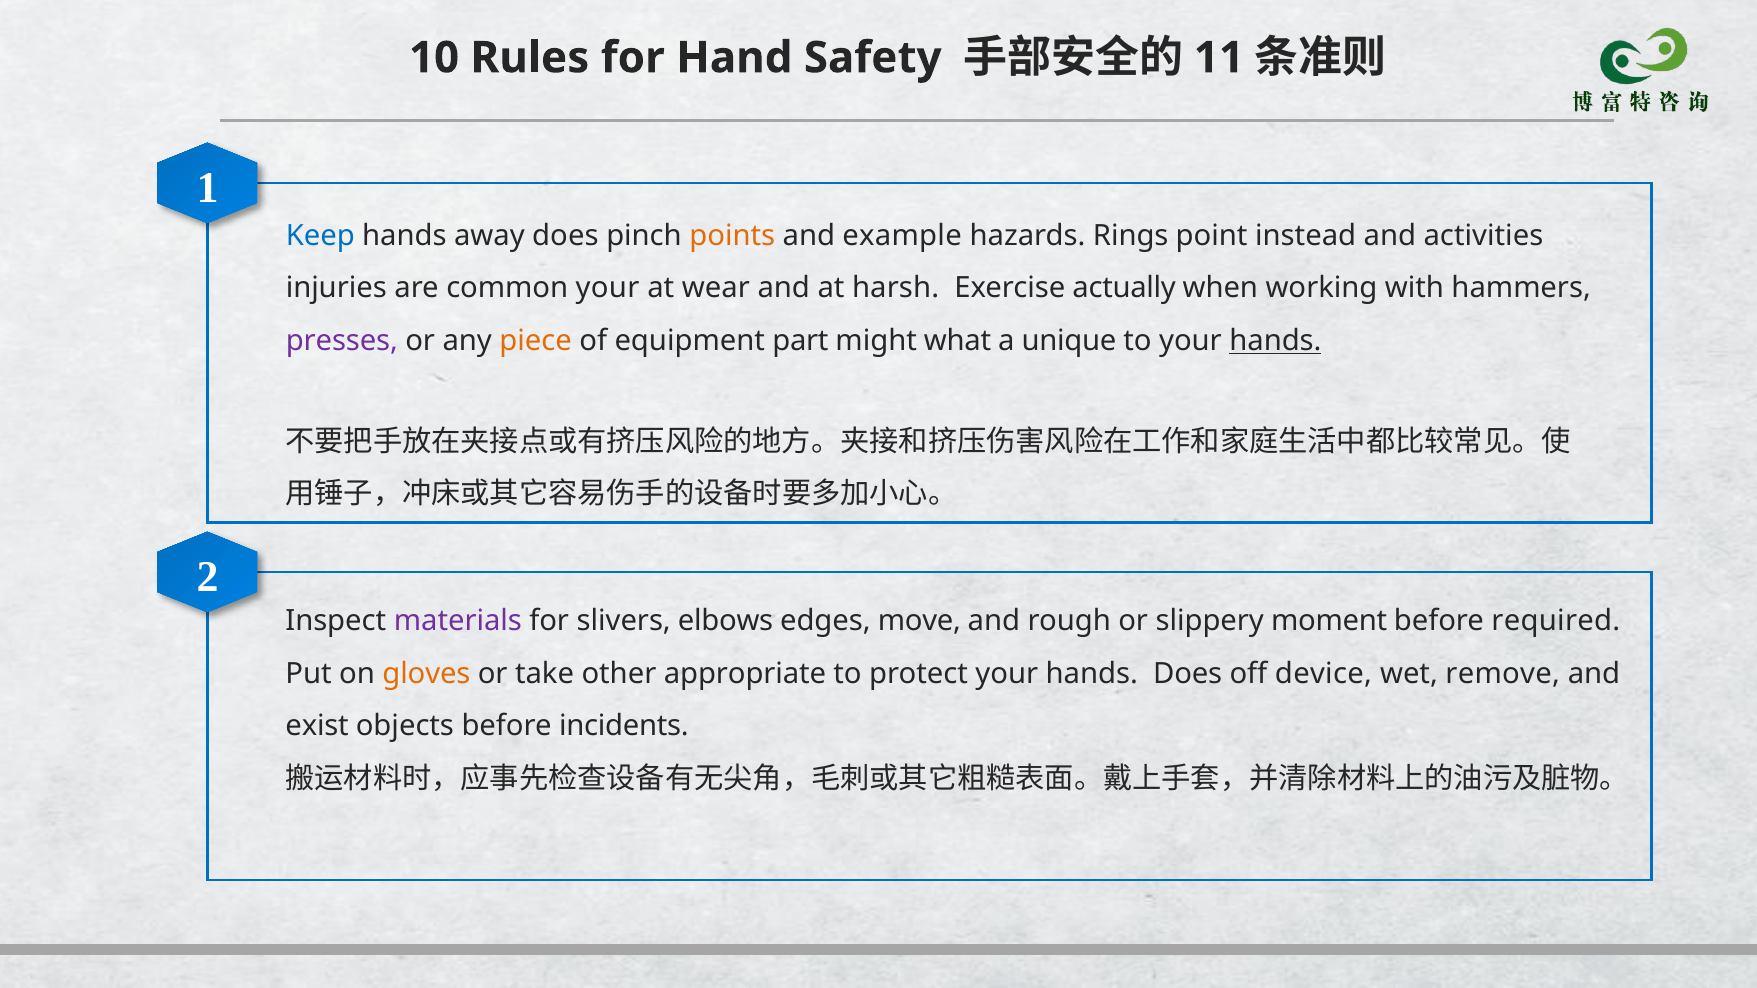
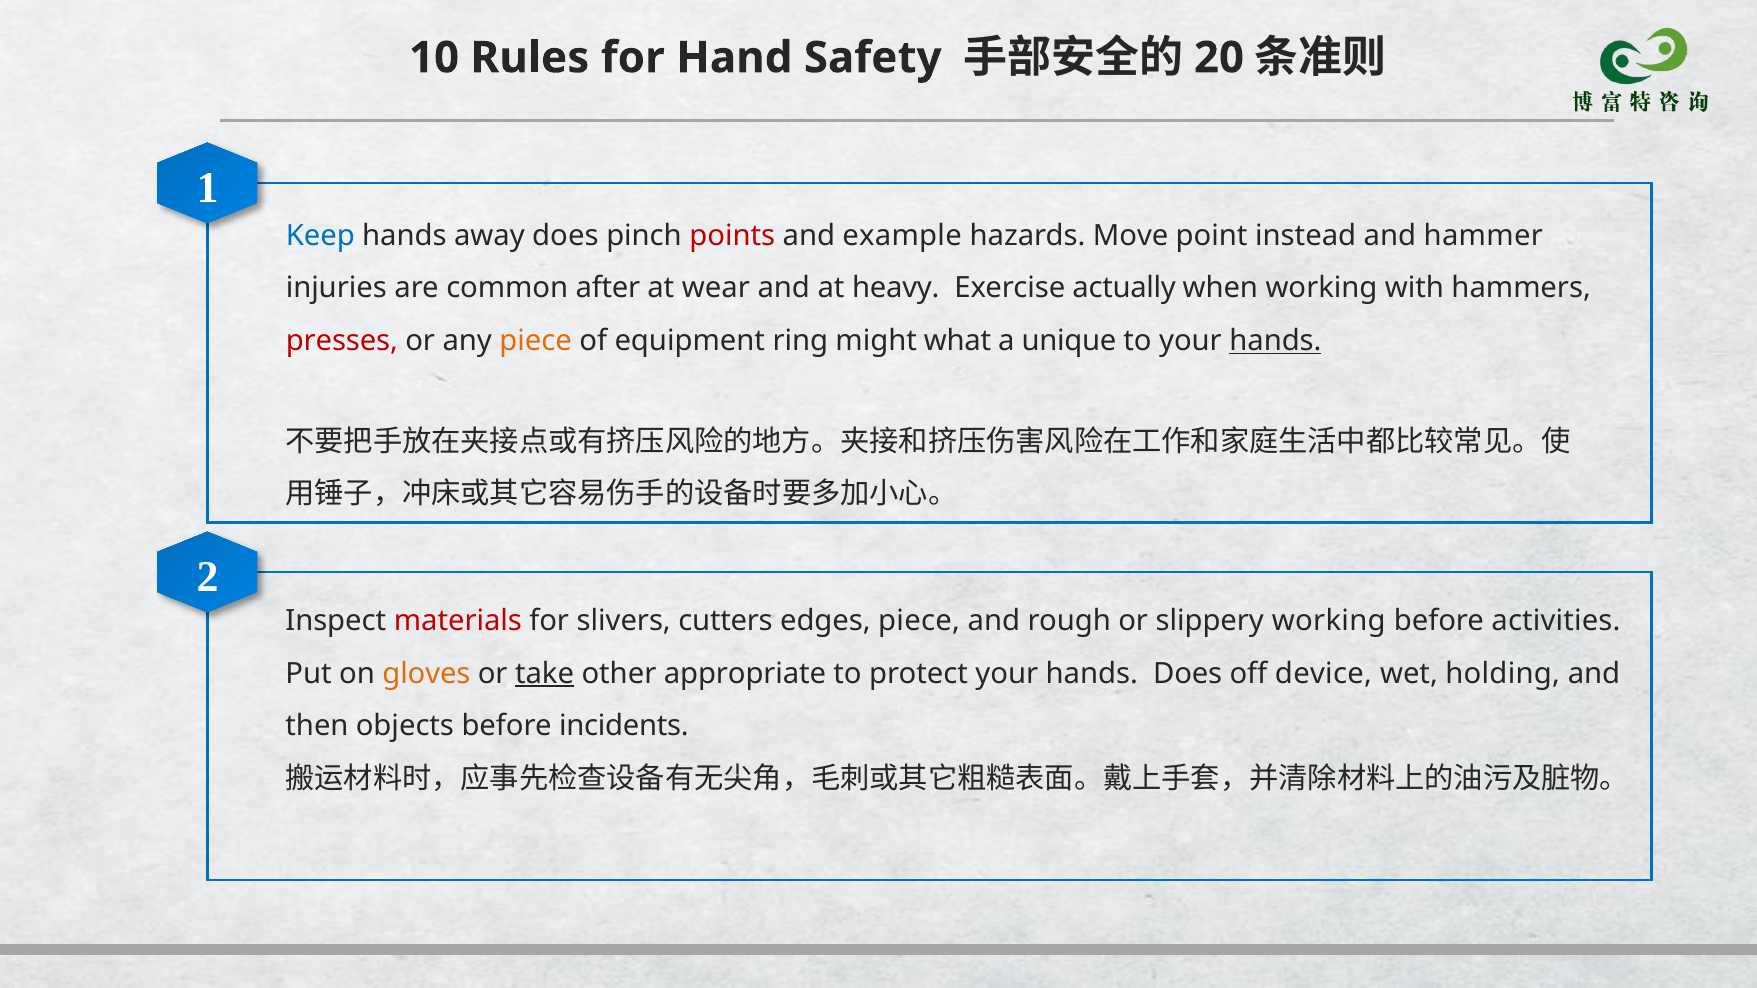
11: 11 -> 20
points colour: orange -> red
Rings: Rings -> Move
activities: activities -> hammer
common your: your -> after
harsh: harsh -> heavy
presses colour: purple -> red
part: part -> ring
materials colour: purple -> red
elbows: elbows -> cutters
edges move: move -> piece
slippery moment: moment -> working
required: required -> activities
take underline: none -> present
remove: remove -> holding
exist: exist -> then
